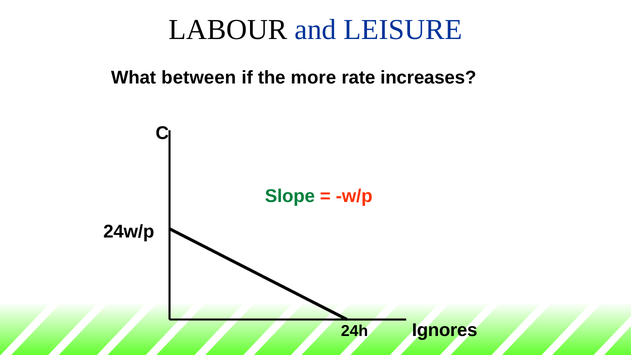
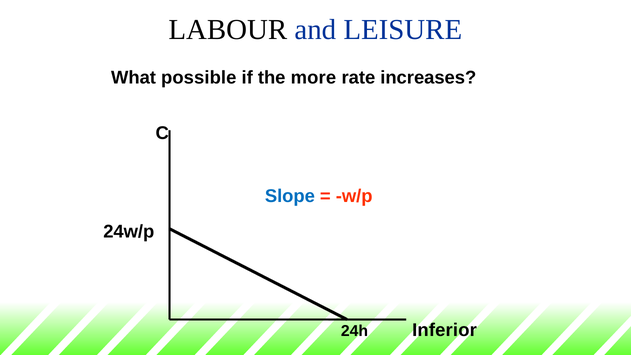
between: between -> possible
Slope colour: green -> blue
Ignores: Ignores -> Inferior
